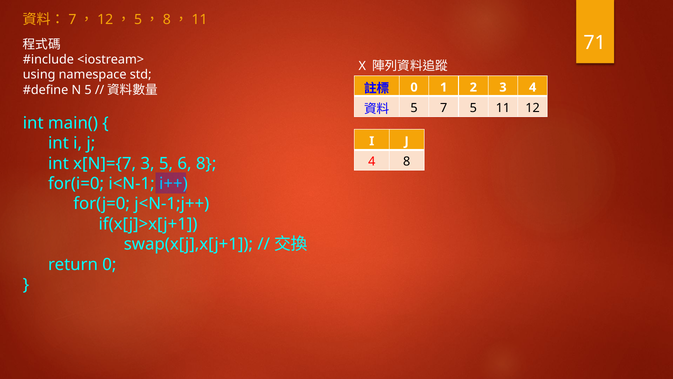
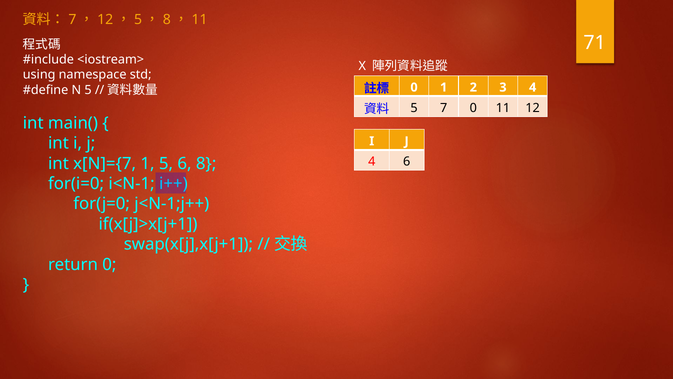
7 5: 5 -> 0
4 8: 8 -> 6
x[N]={7 3: 3 -> 1
